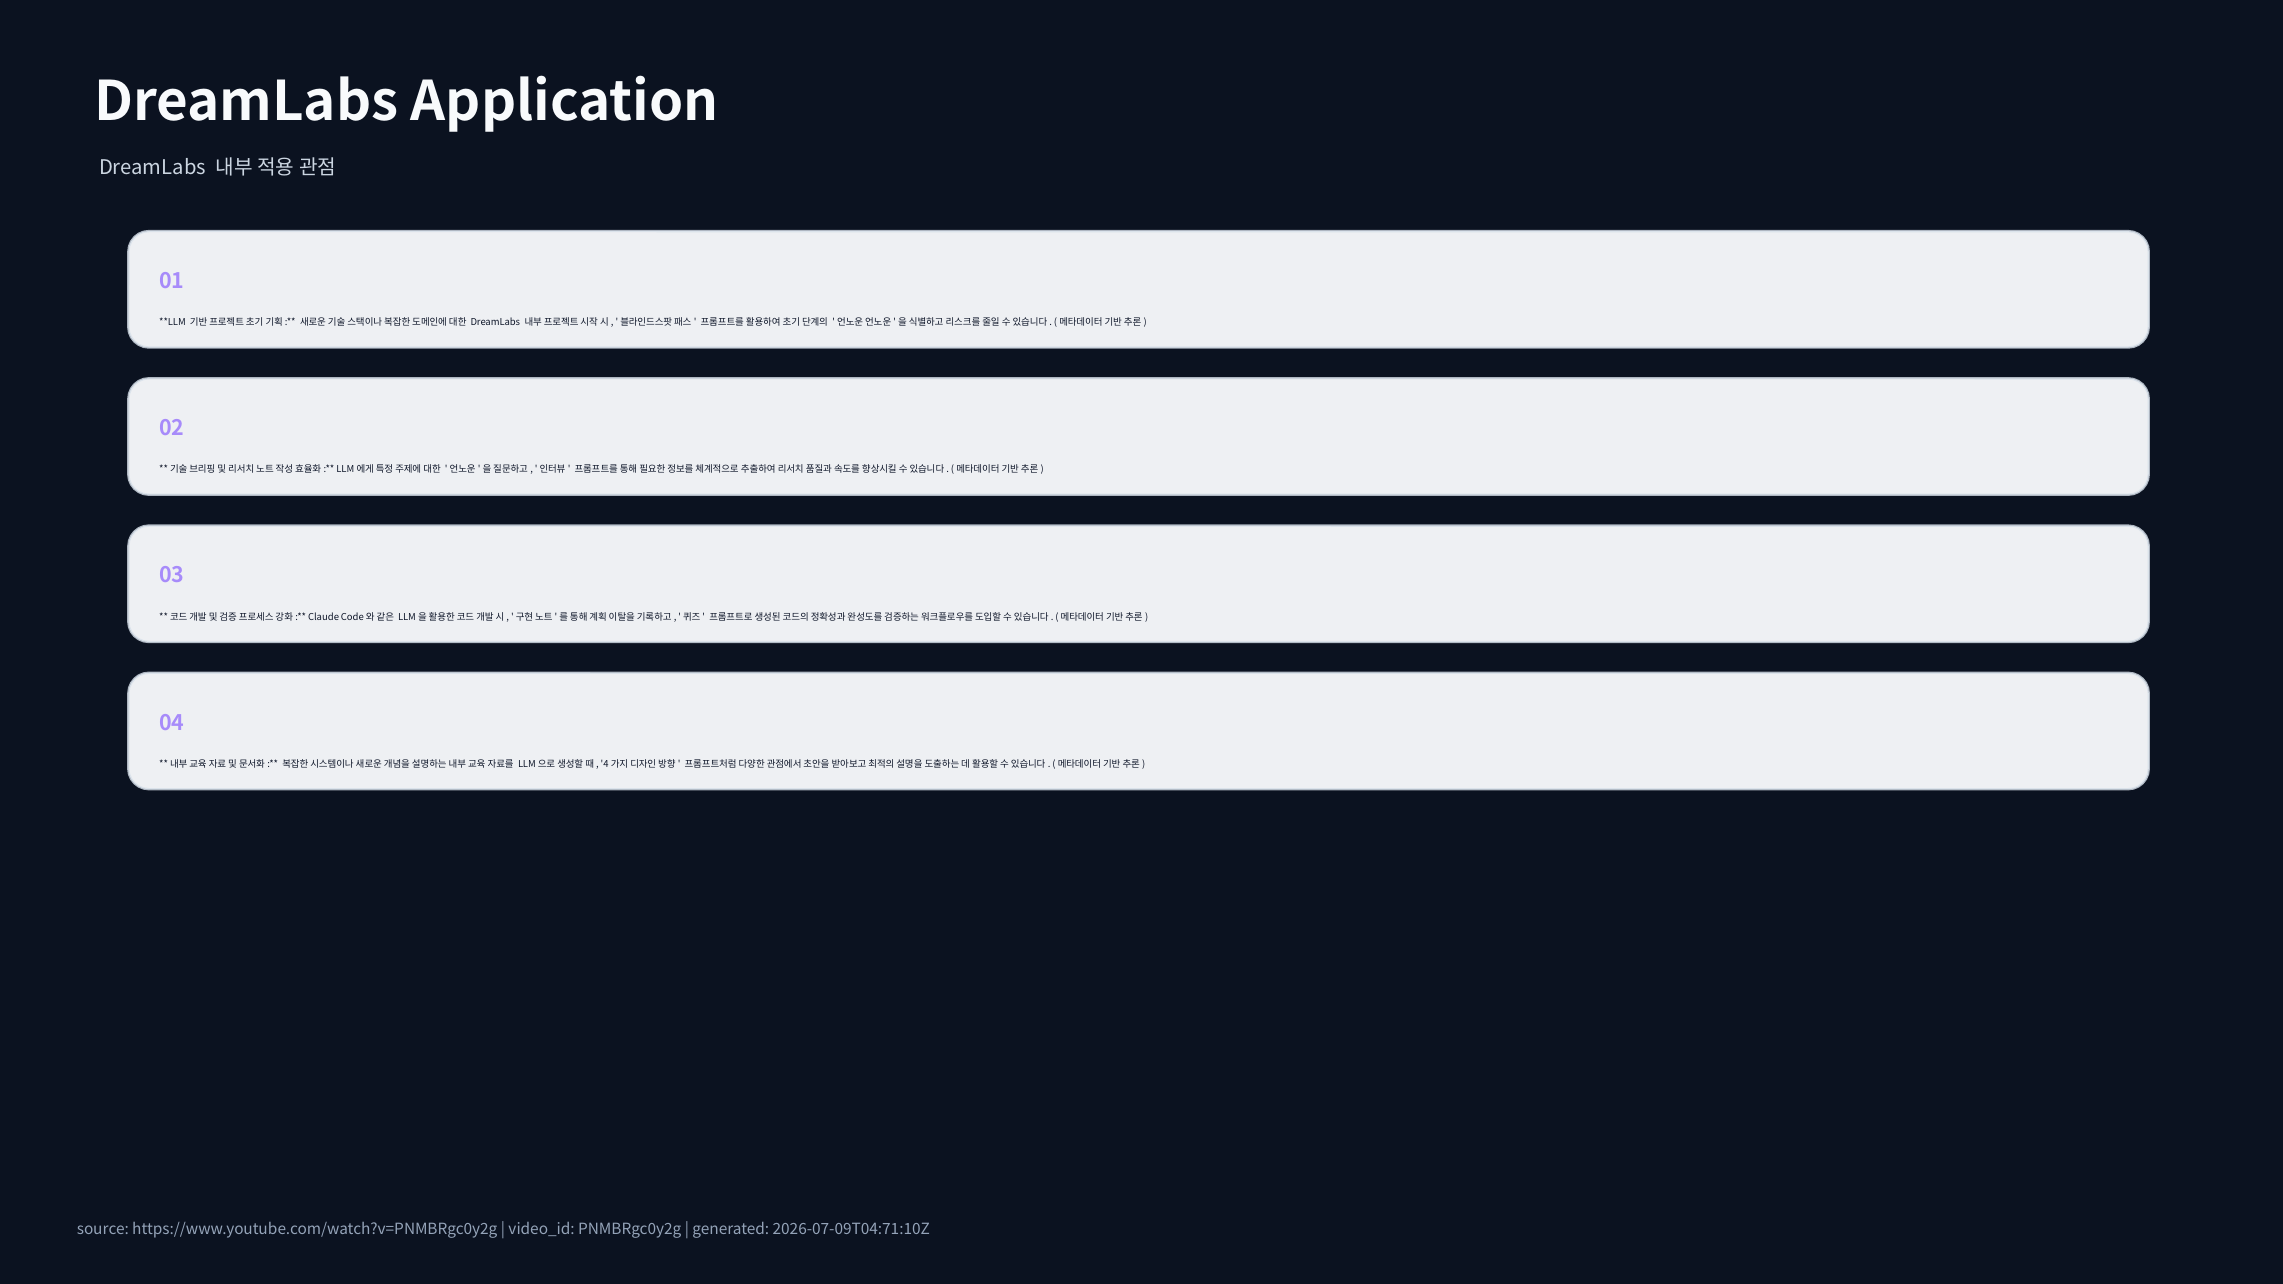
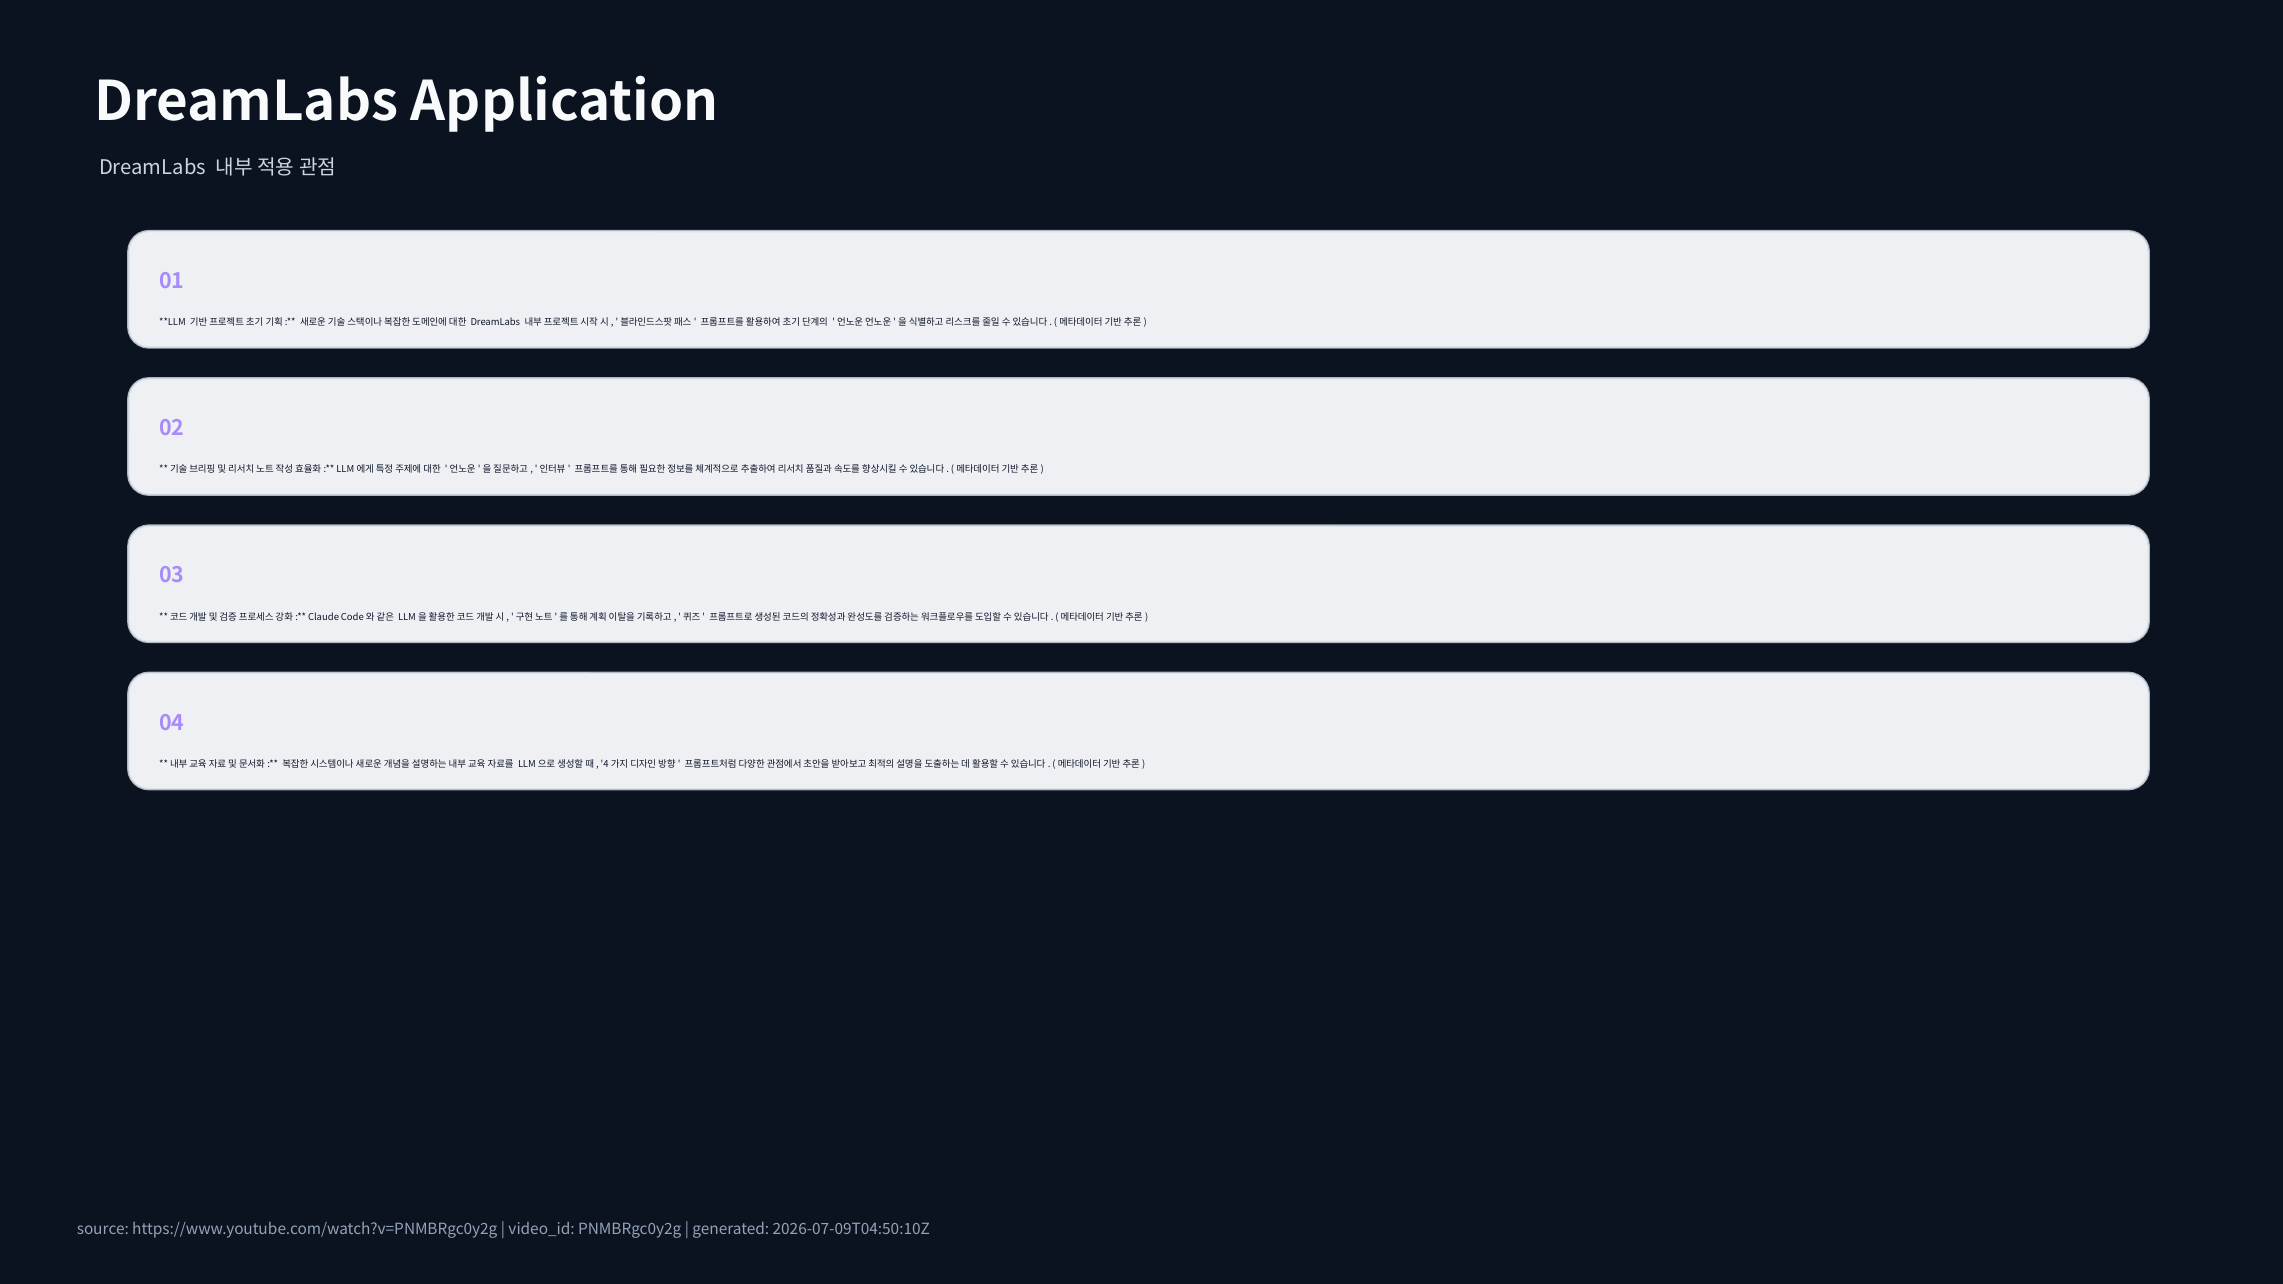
2026-07-09T04:71:10Z: 2026-07-09T04:71:10Z -> 2026-07-09T04:50:10Z
